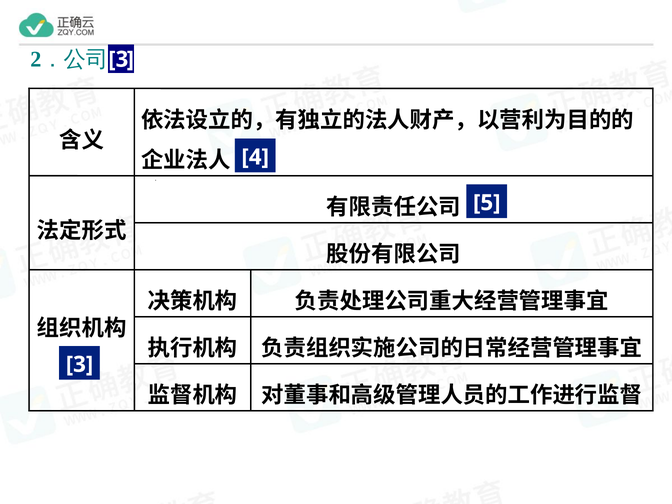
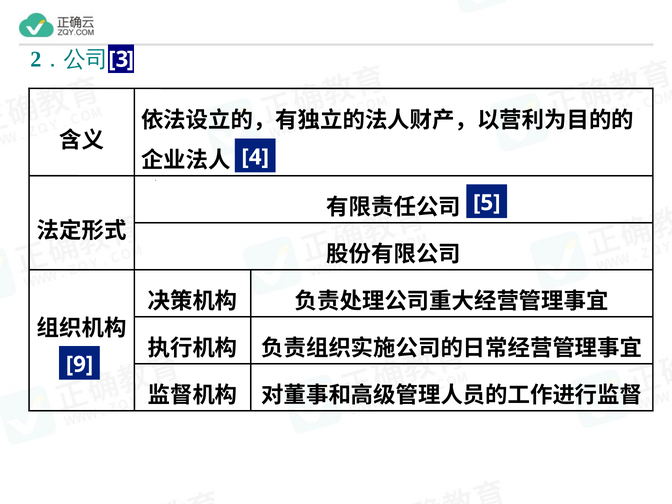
3 at (79, 364): 3 -> 9
